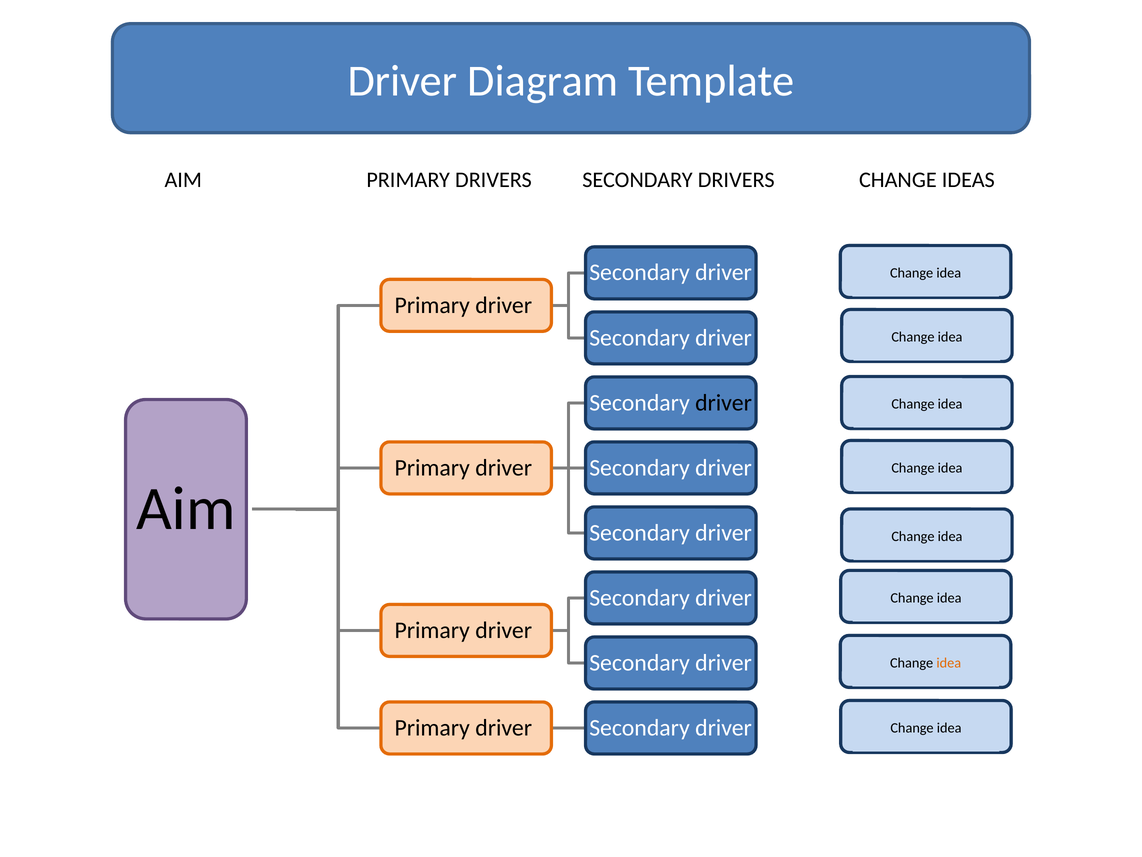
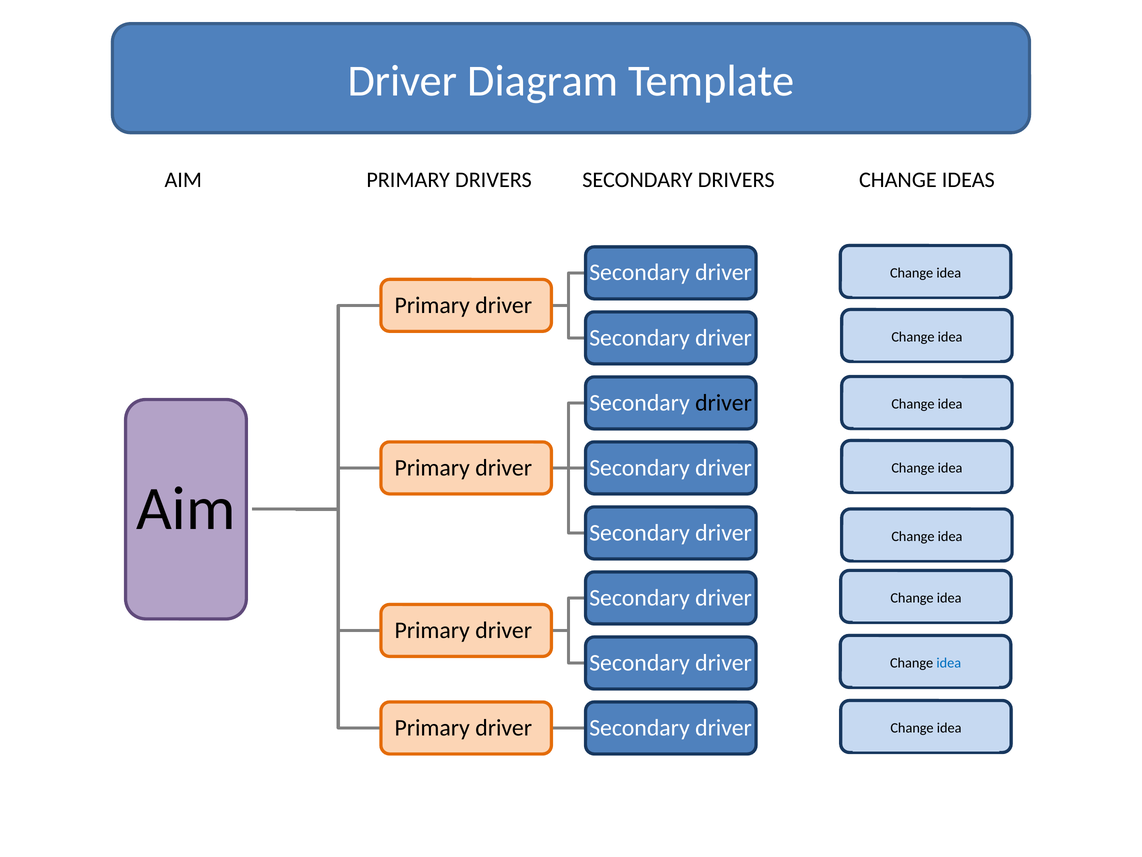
idea at (949, 662) colour: orange -> blue
